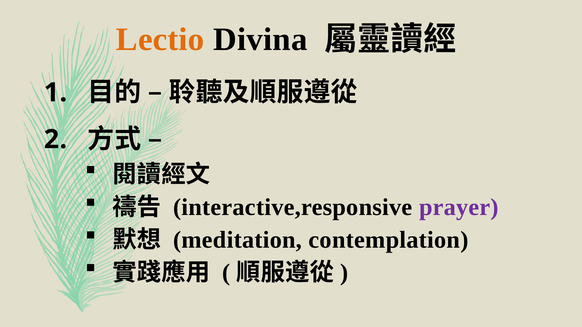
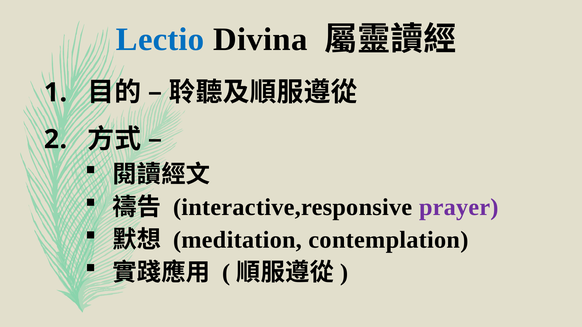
Lectio colour: orange -> blue
